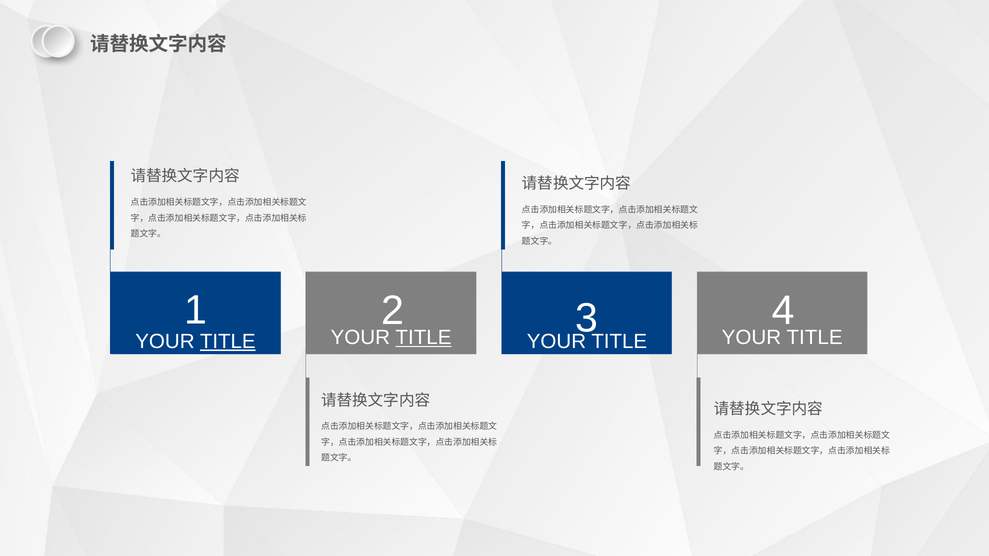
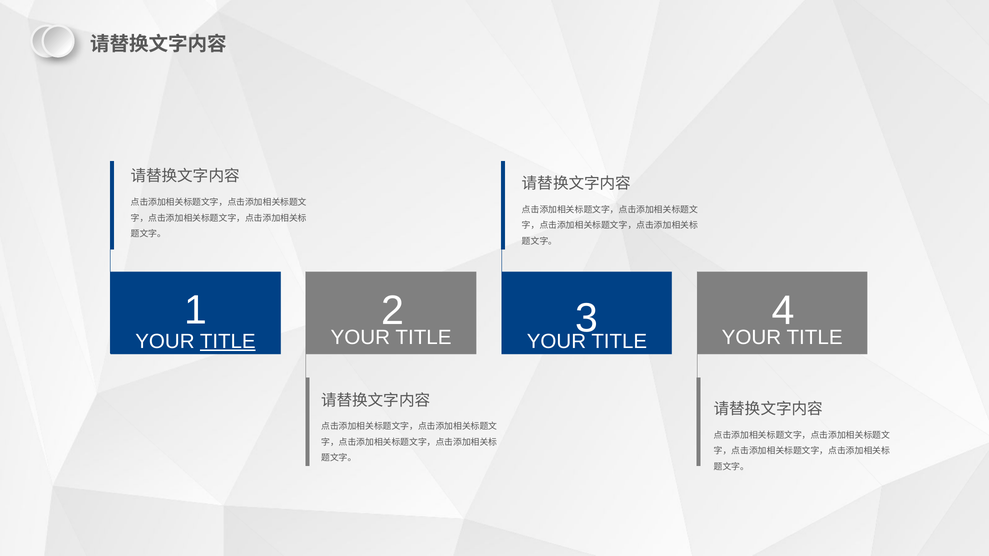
TITLE at (423, 338) underline: present -> none
